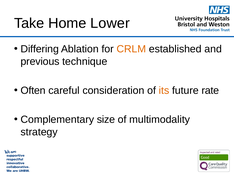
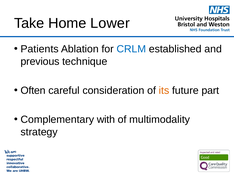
Differing: Differing -> Patients
CRLM colour: orange -> blue
rate: rate -> part
size: size -> with
